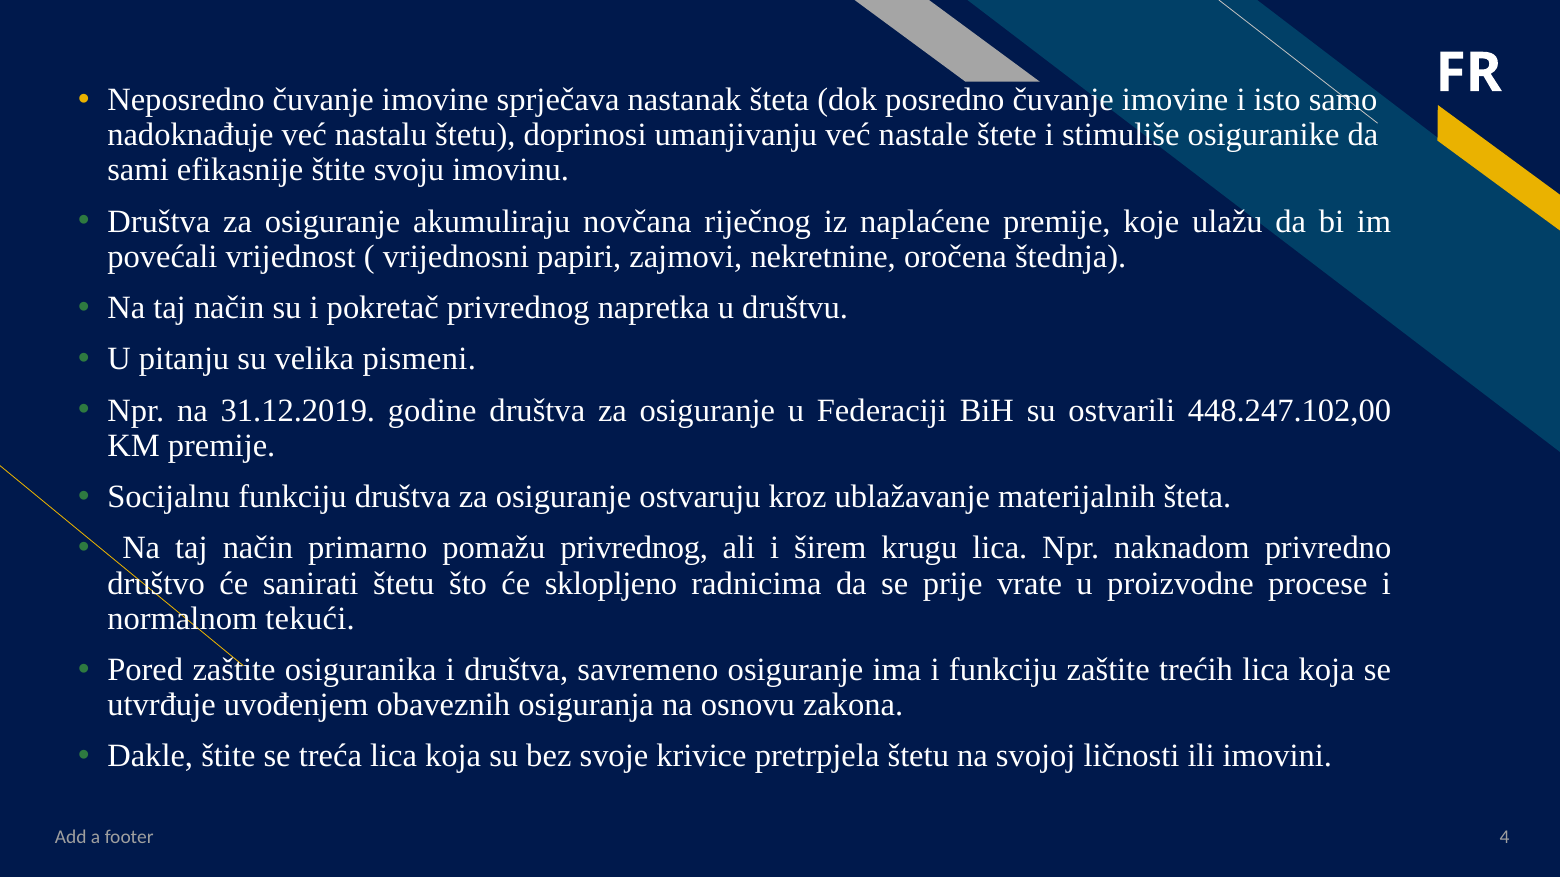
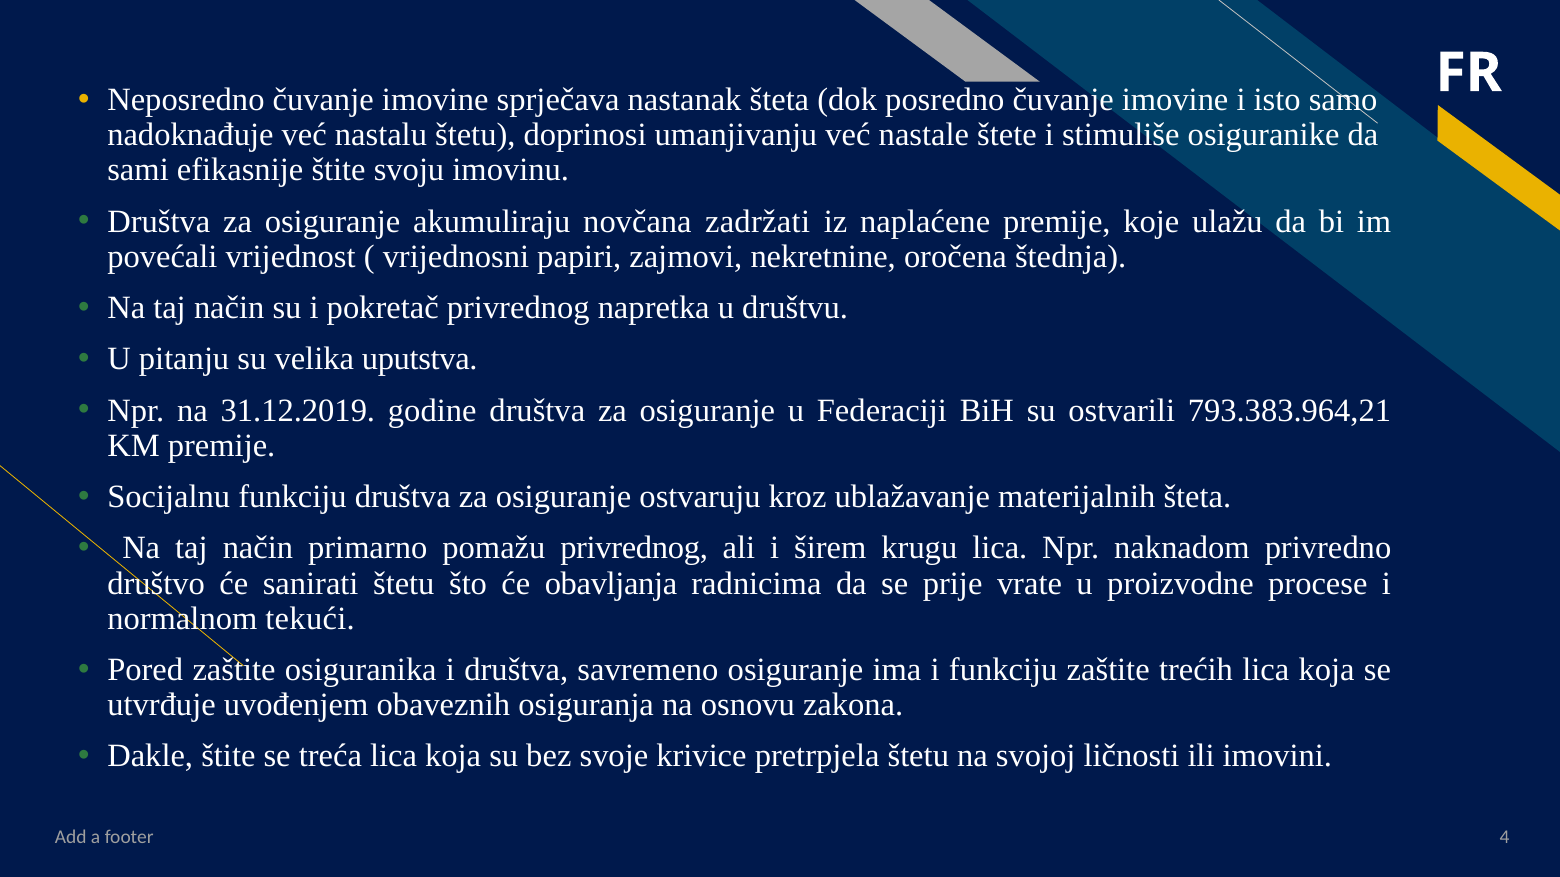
riječnog: riječnog -> zadržati
pismeni: pismeni -> uputstva
448.247.102,00: 448.247.102,00 -> 793.383.964,21
sklopljeno: sklopljeno -> obavljanja
